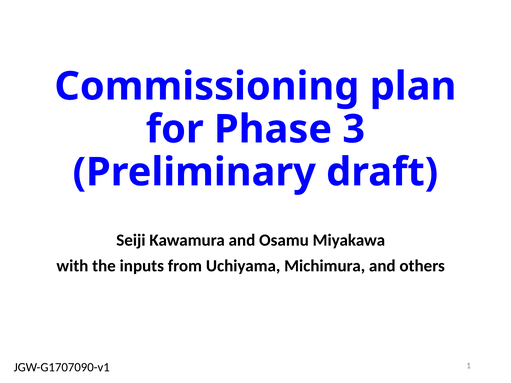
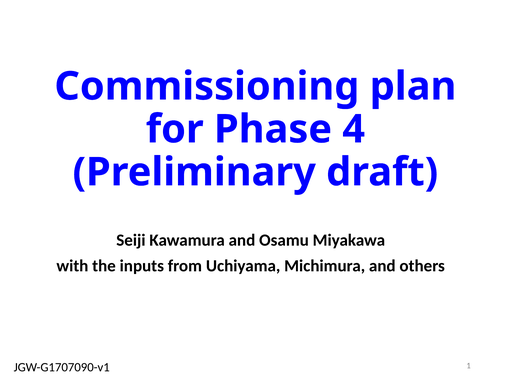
3: 3 -> 4
